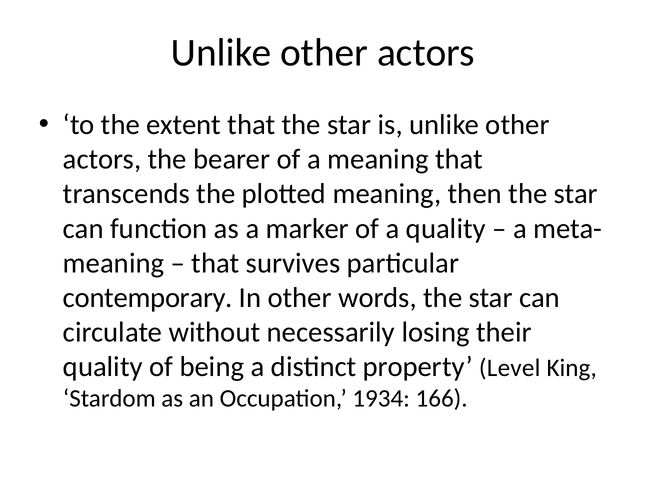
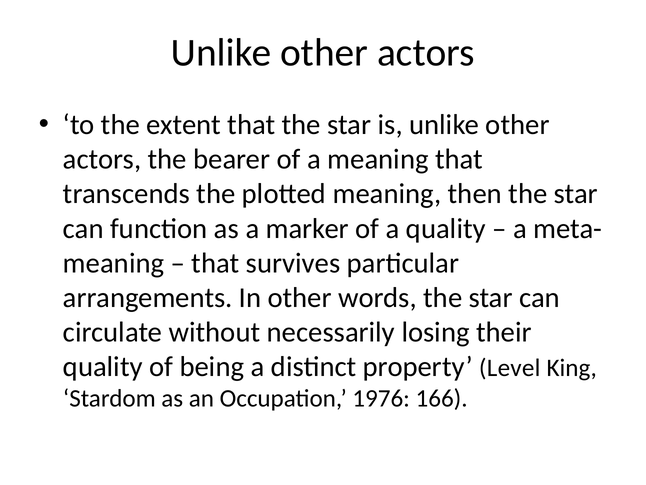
contemporary: contemporary -> arrangements
1934: 1934 -> 1976
